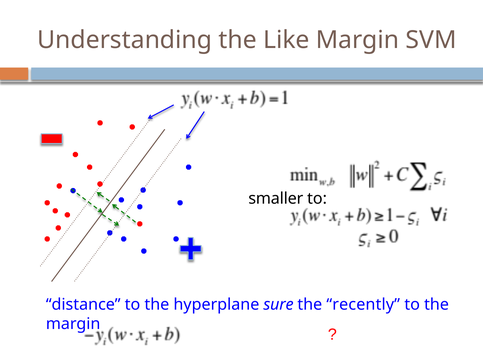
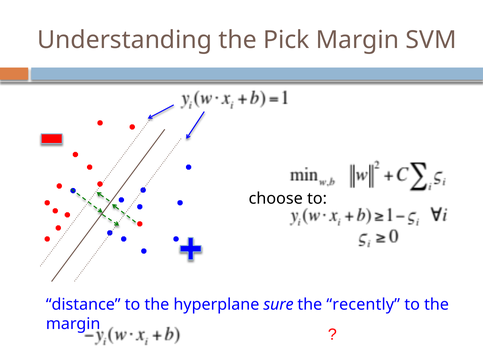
Like: Like -> Pick
smaller: smaller -> choose
